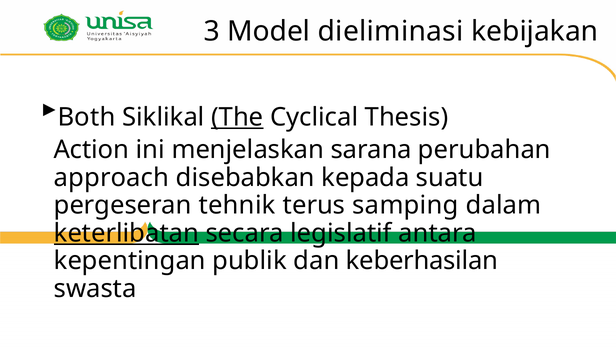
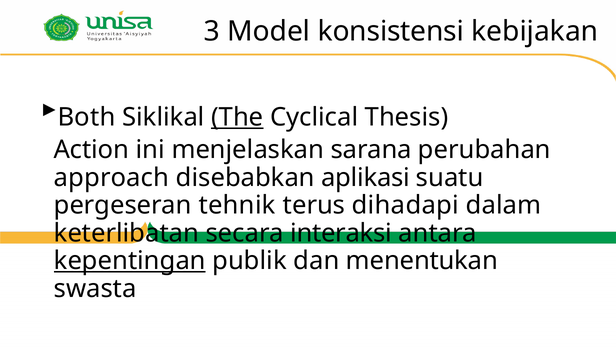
dieliminasi: dieliminasi -> konsistensi
kepada: kepada -> aplikasi
samping: samping -> dihadapi
keterlibatan underline: present -> none
legislatif: legislatif -> interaksi
kepentingan underline: none -> present
keberhasilan: keberhasilan -> menentukan
